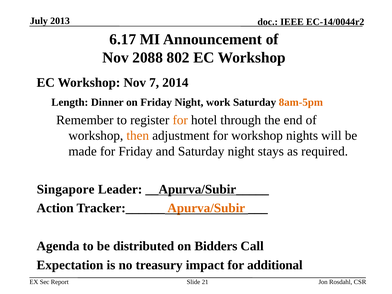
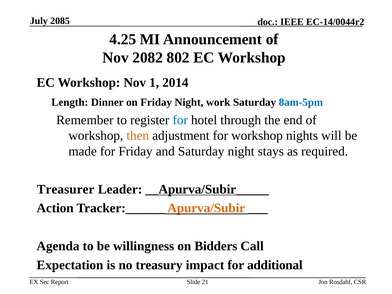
2013: 2013 -> 2085
6.17: 6.17 -> 4.25
2088: 2088 -> 2082
7: 7 -> 1
8am-5pm colour: orange -> blue
for at (180, 120) colour: orange -> blue
Singapore: Singapore -> Treasurer
distributed: distributed -> willingness
